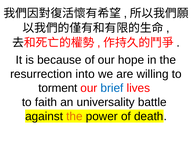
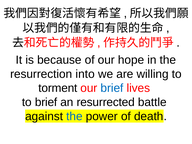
to faith: faith -> brief
universality: universality -> resurrected
the at (74, 116) colour: orange -> blue
